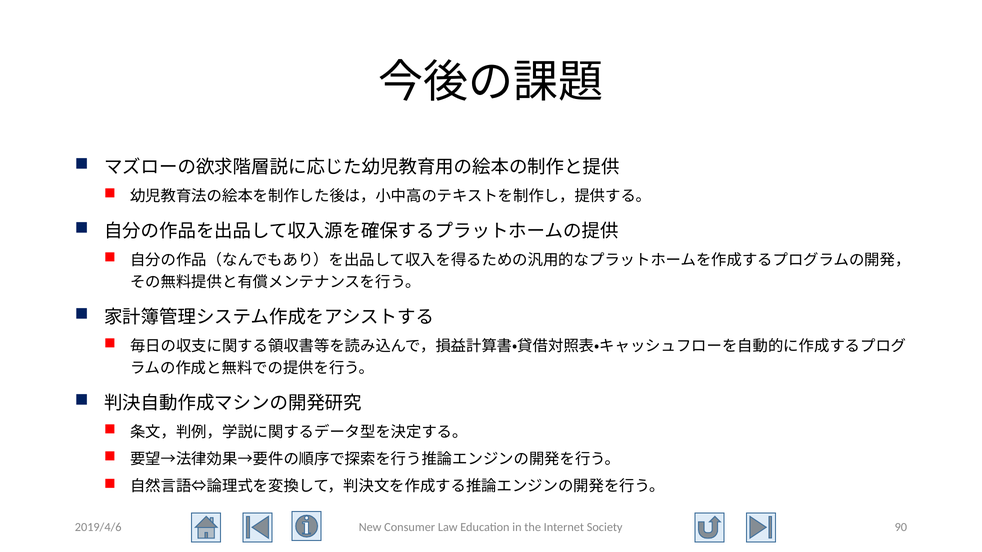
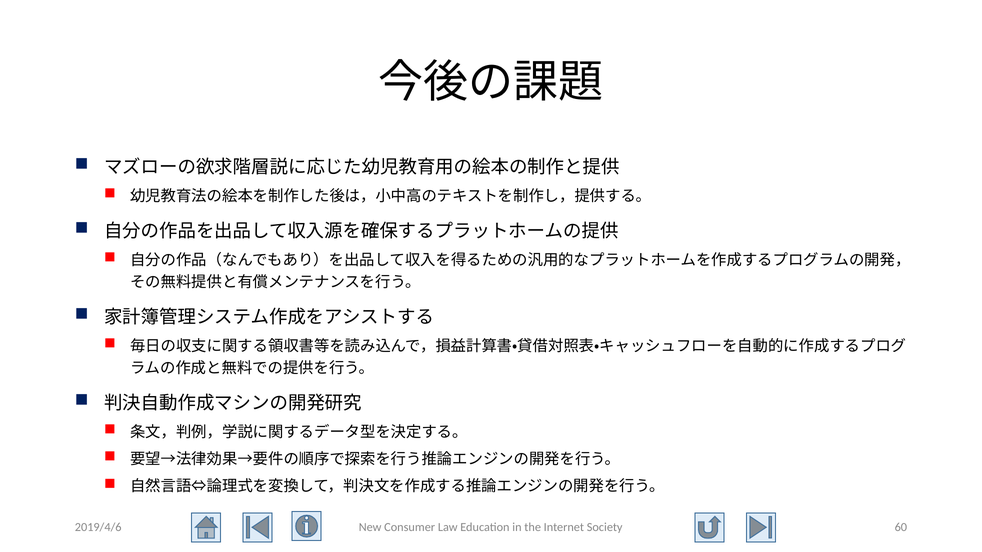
90: 90 -> 60
